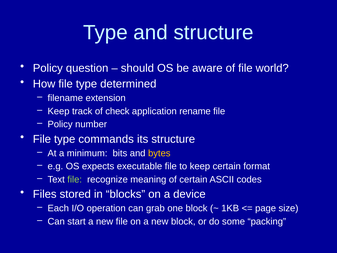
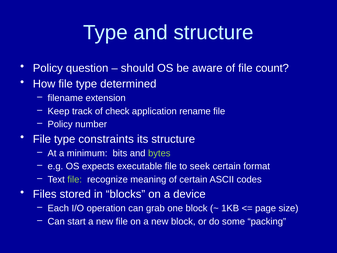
world: world -> count
commands: commands -> constraints
bytes colour: yellow -> light green
to keep: keep -> seek
